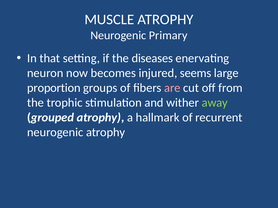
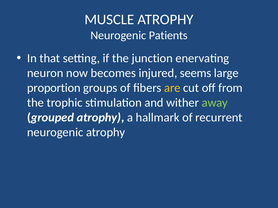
Primary: Primary -> Patients
diseases: diseases -> junction
are colour: pink -> yellow
